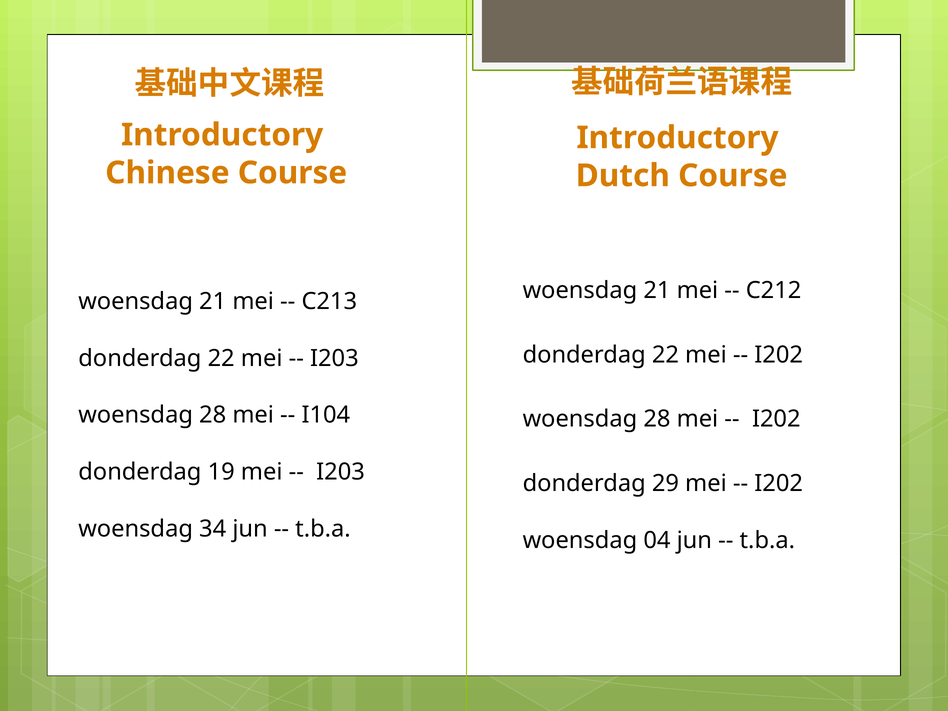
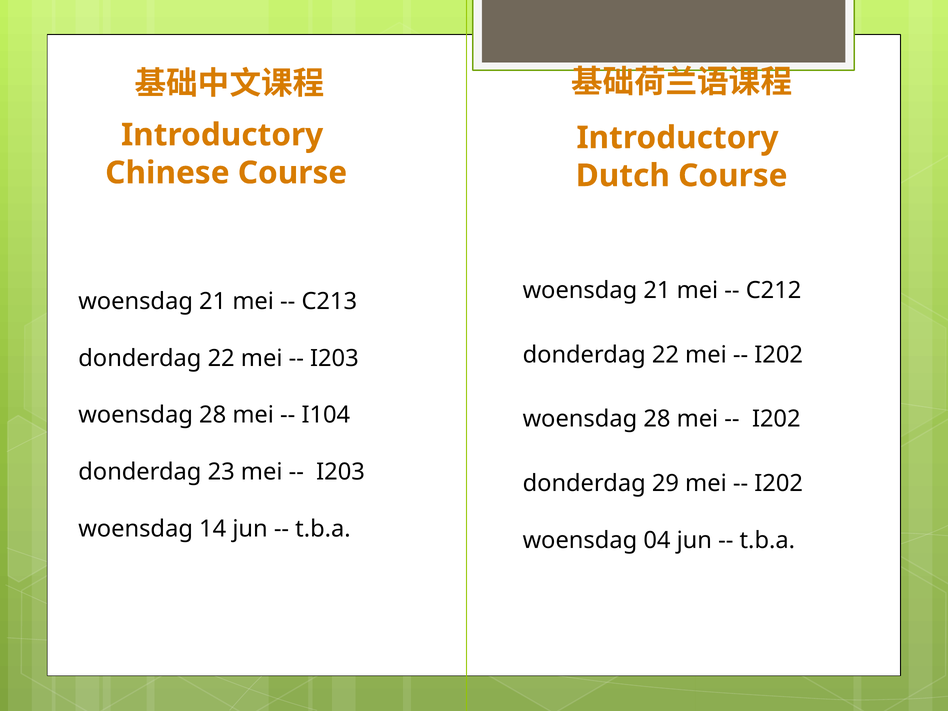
19: 19 -> 23
34: 34 -> 14
